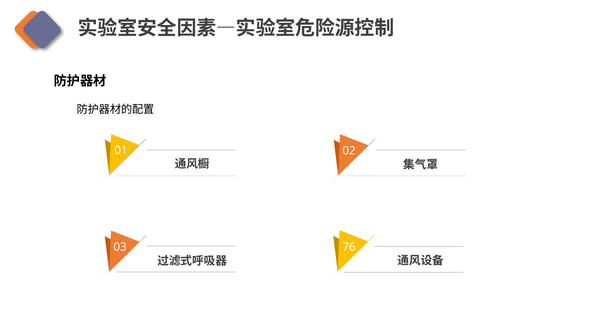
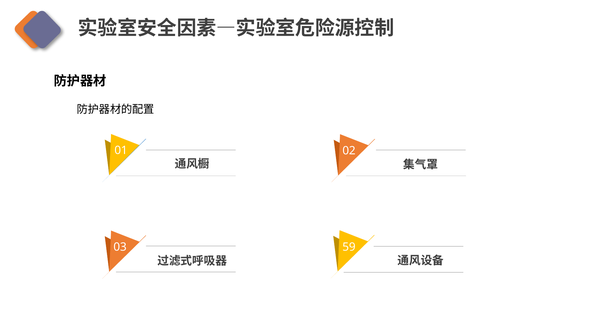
76: 76 -> 59
